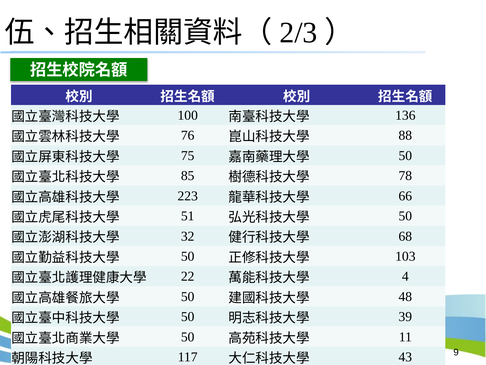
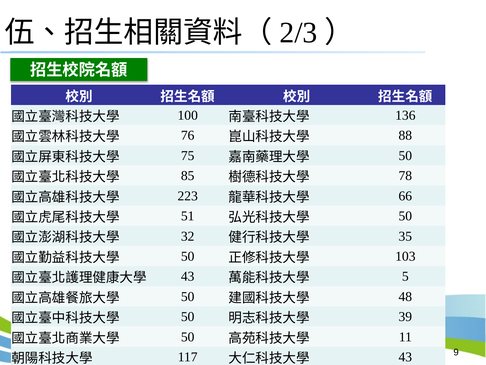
68: 68 -> 35
22 at (188, 276): 22 -> 43
4: 4 -> 5
